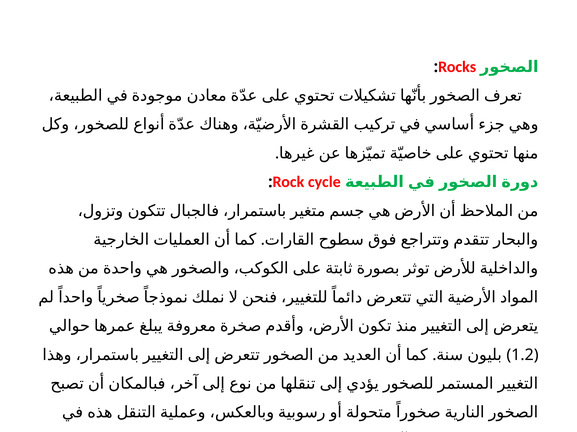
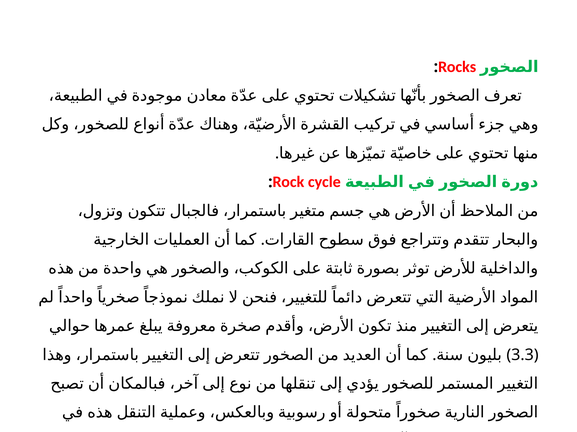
1.2: 1.2 -> 3.3
